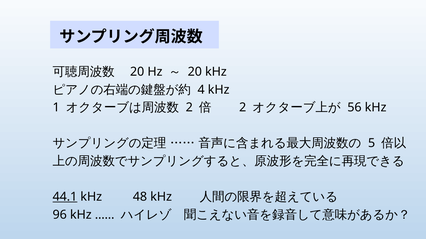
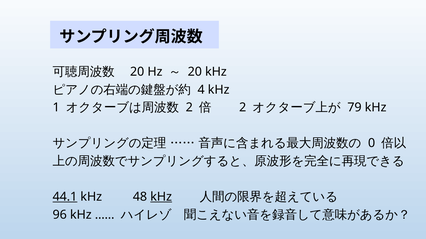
56: 56 -> 79
5: 5 -> 0
kHz at (161, 197) underline: none -> present
